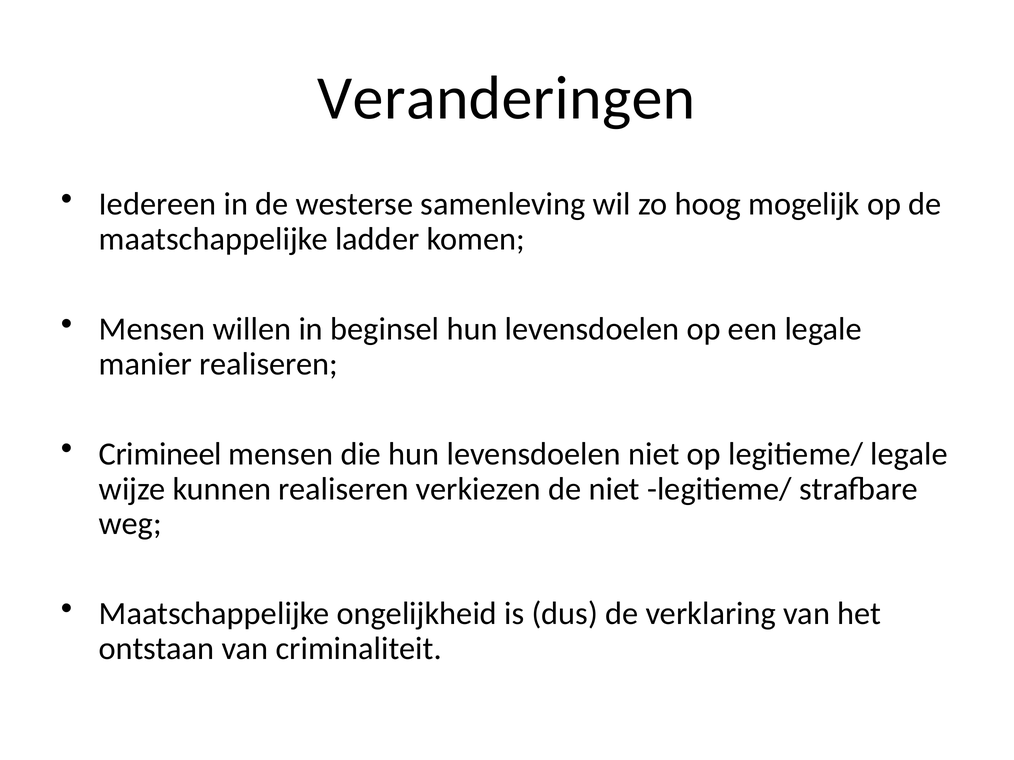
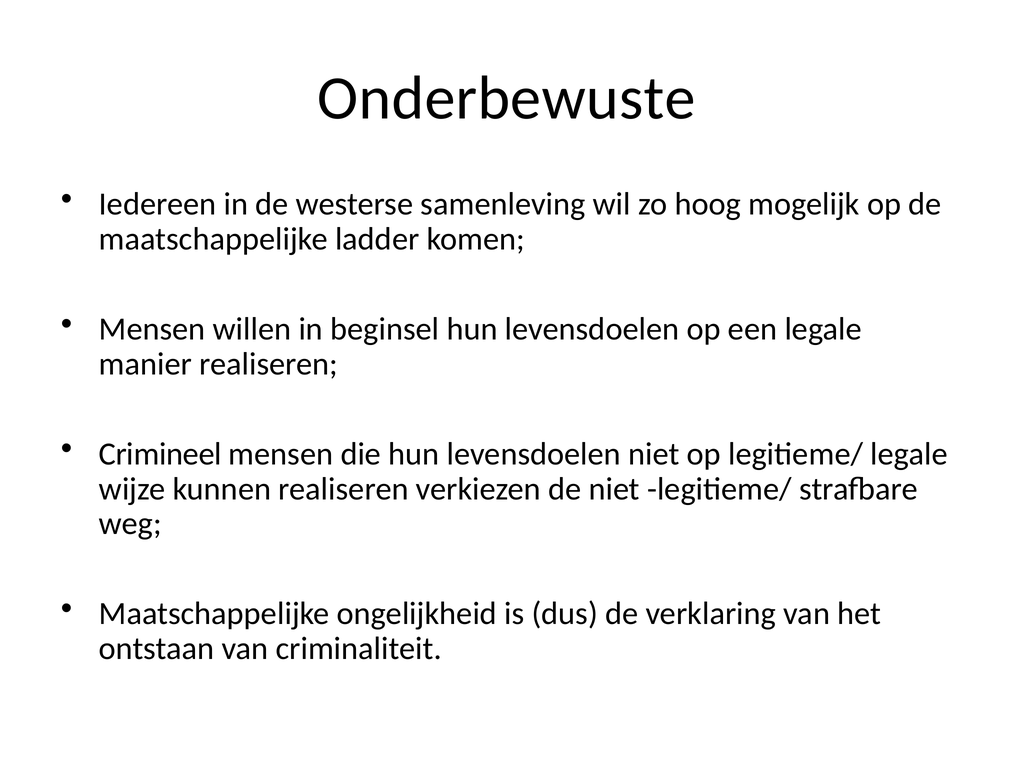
Veranderingen: Veranderingen -> Onderbewuste
